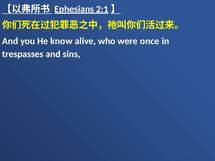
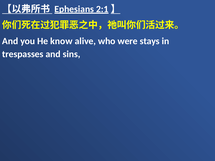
once: once -> stays
